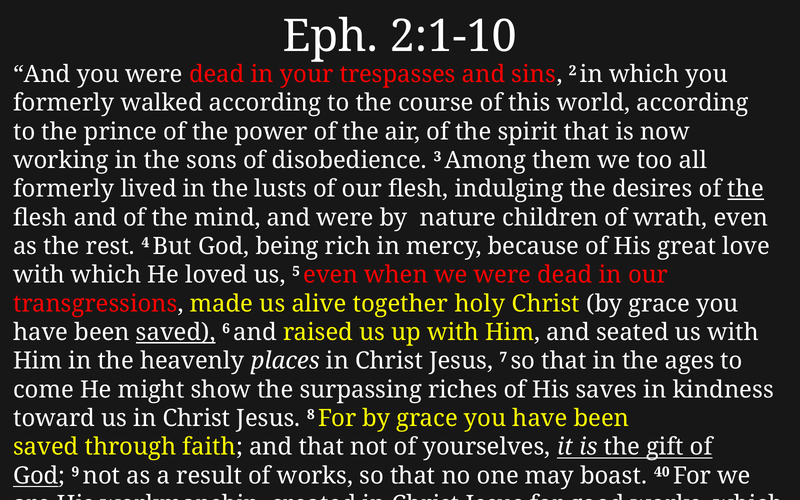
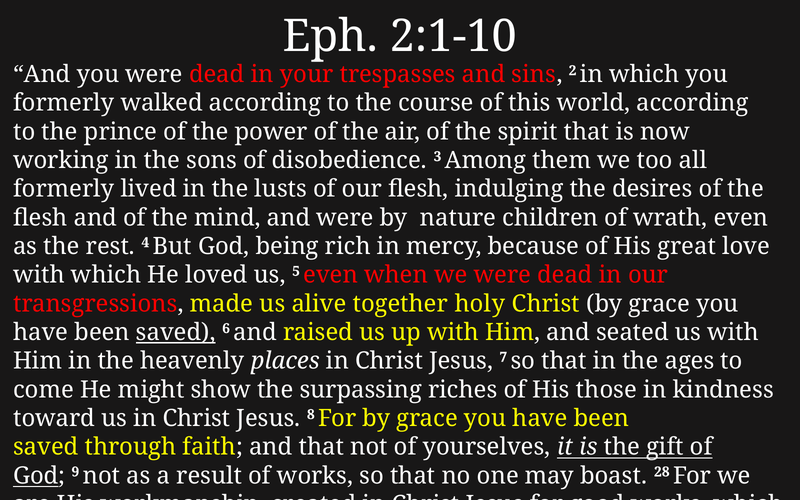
the at (746, 189) underline: present -> none
saves: saves -> those
40: 40 -> 28
